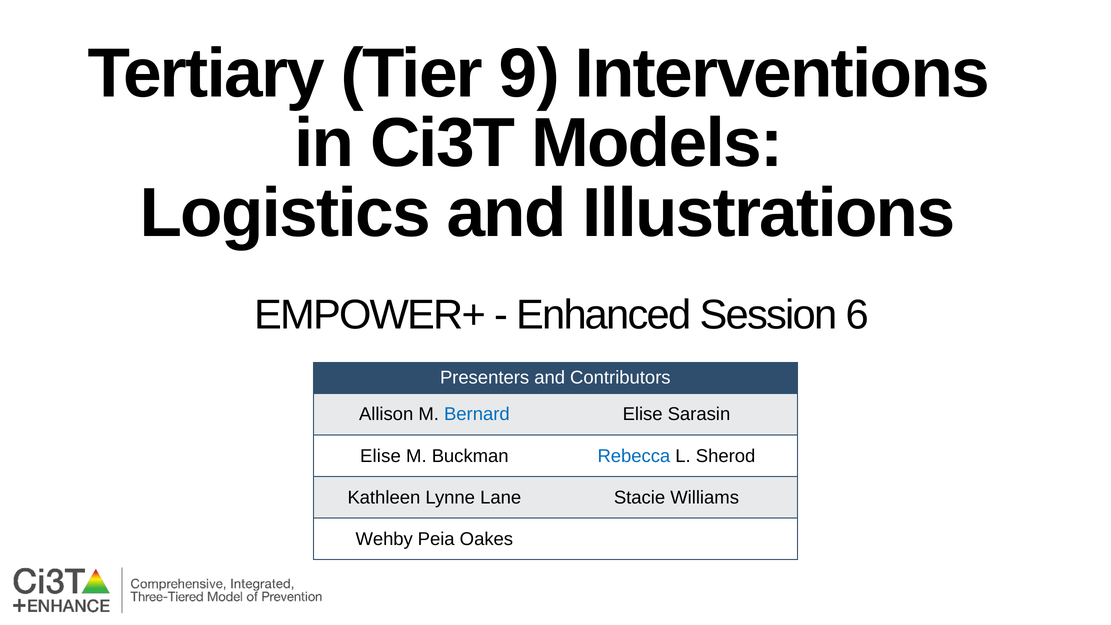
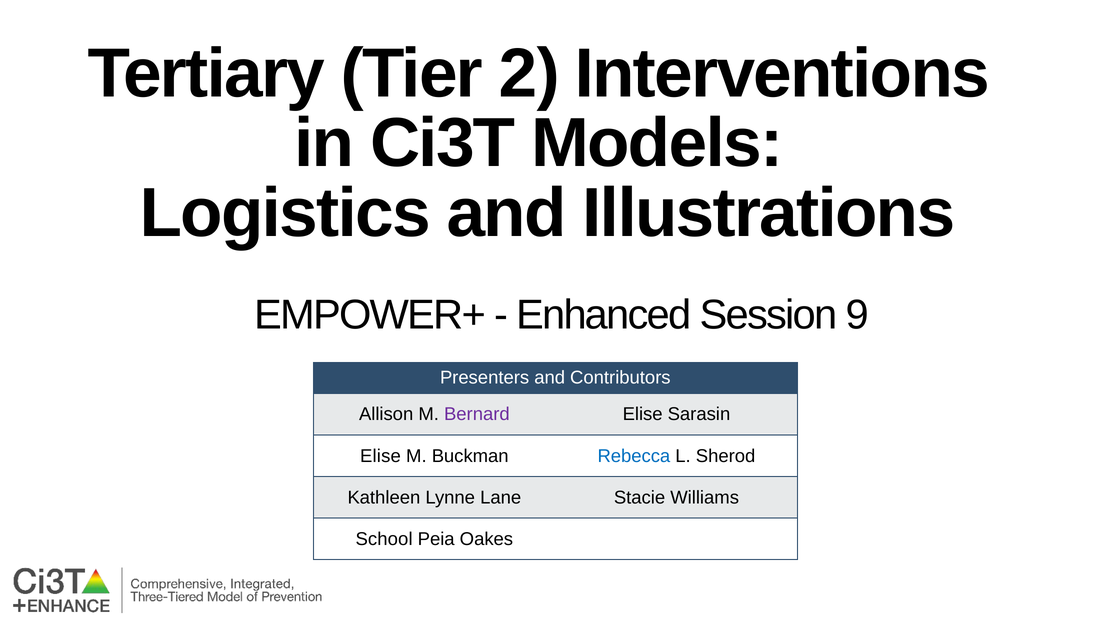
9: 9 -> 2
6: 6 -> 9
Bernard colour: blue -> purple
Wehby: Wehby -> School
